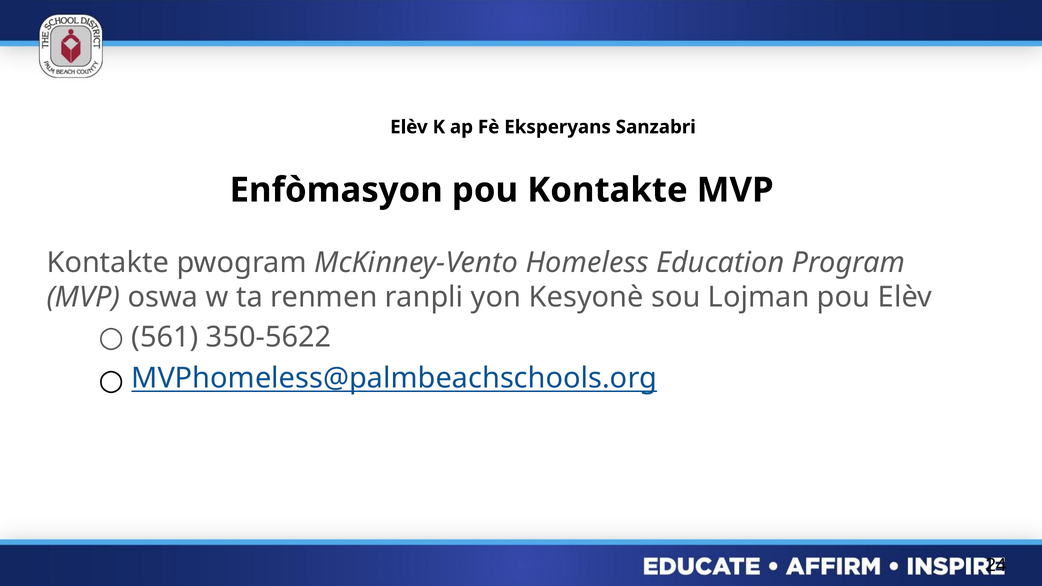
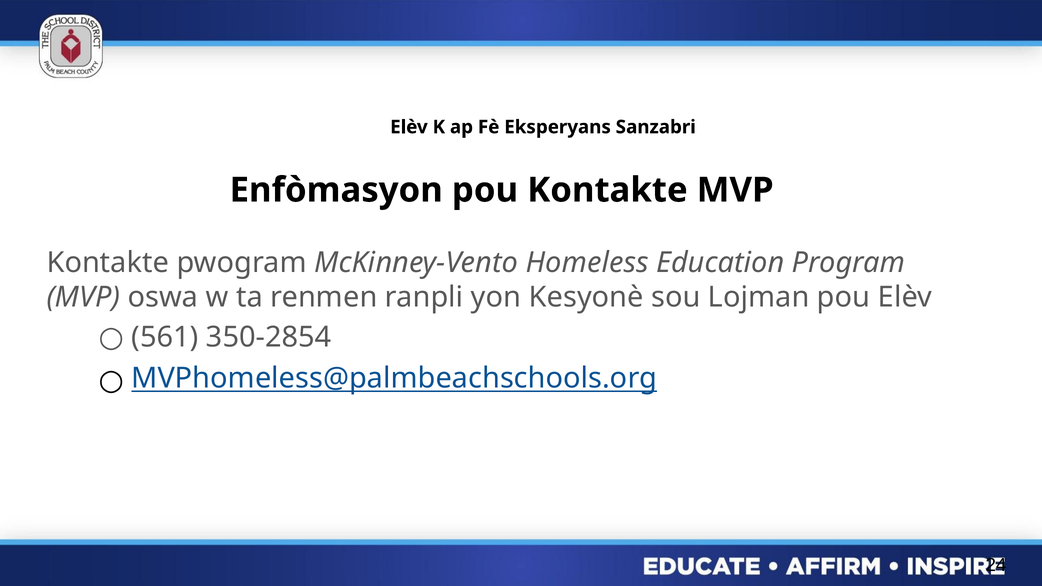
350-5622: 350-5622 -> 350-2854
